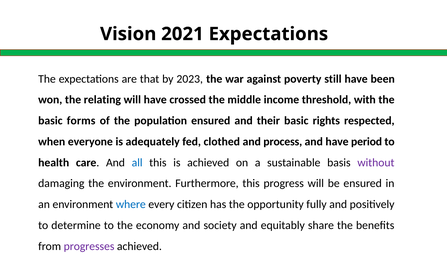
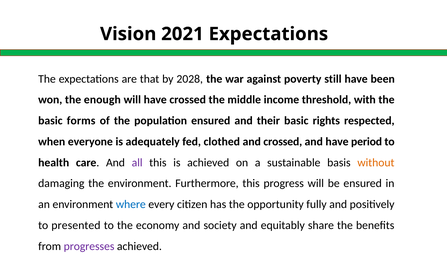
2023: 2023 -> 2028
relating: relating -> enough
and process: process -> crossed
all colour: blue -> purple
without colour: purple -> orange
determine: determine -> presented
